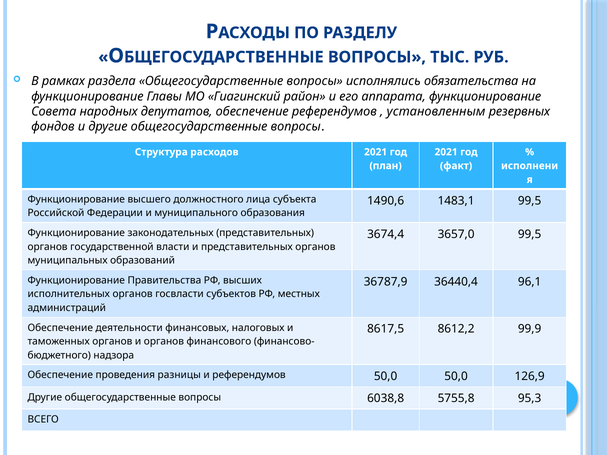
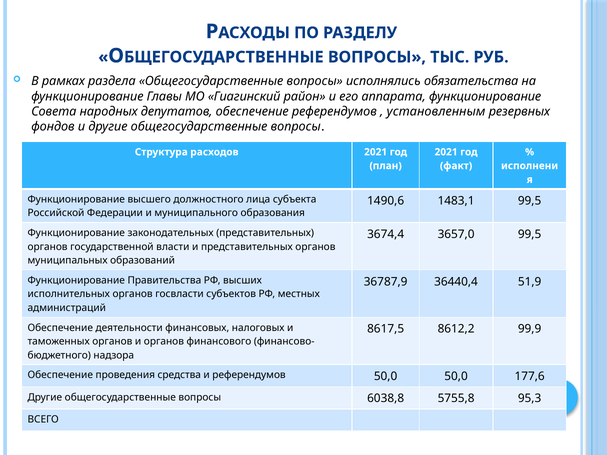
96,1: 96,1 -> 51,9
разницы: разницы -> средства
126,9: 126,9 -> 177,6
